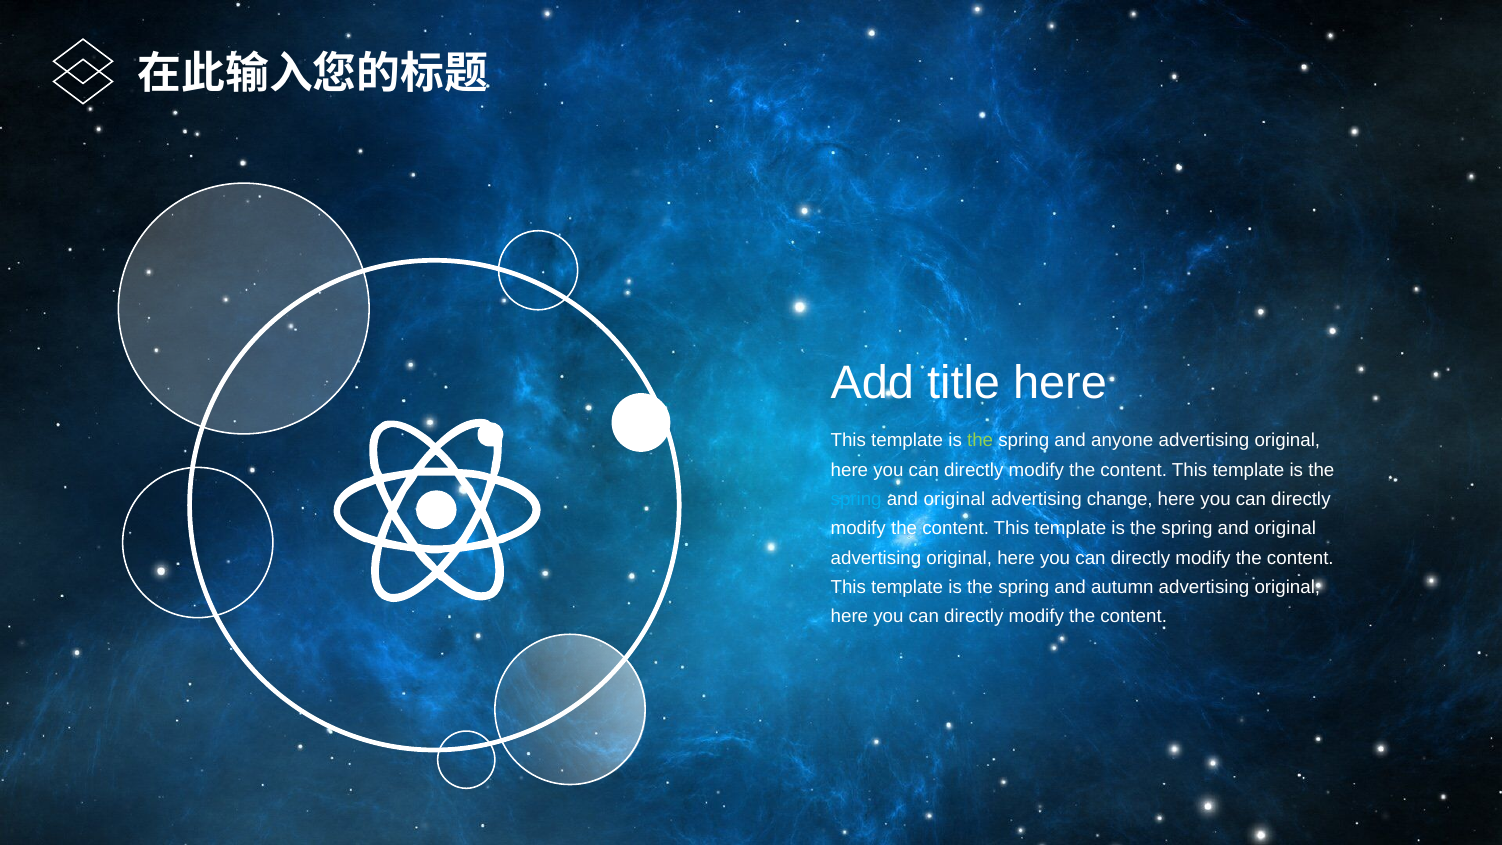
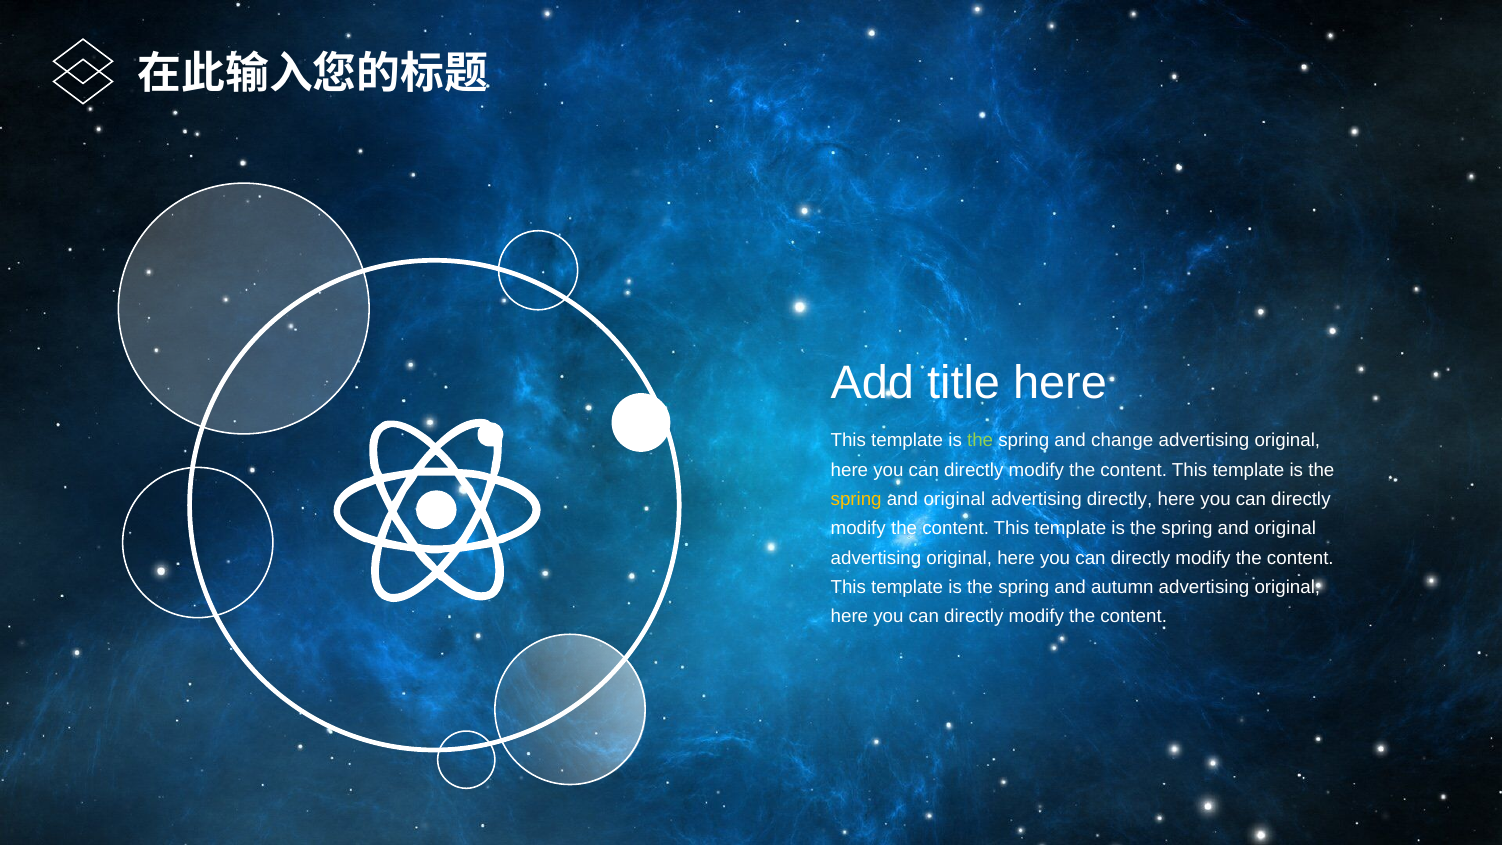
anyone: anyone -> change
spring at (856, 499) colour: light blue -> yellow
advertising change: change -> directly
